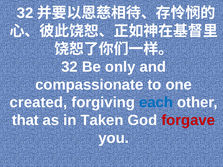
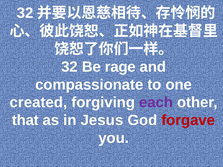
only: only -> rage
each colour: blue -> purple
Taken: Taken -> Jesus
